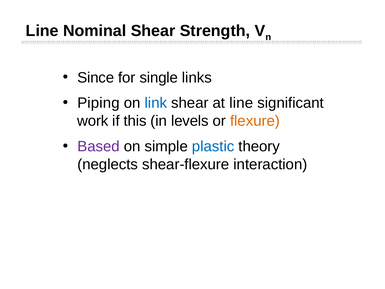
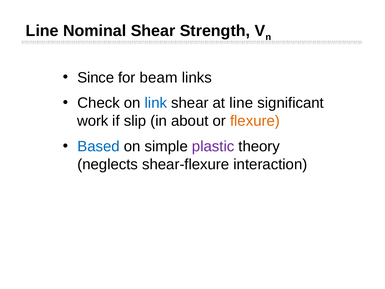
single: single -> beam
Piping: Piping -> Check
this: this -> slip
levels: levels -> about
Based colour: purple -> blue
plastic colour: blue -> purple
